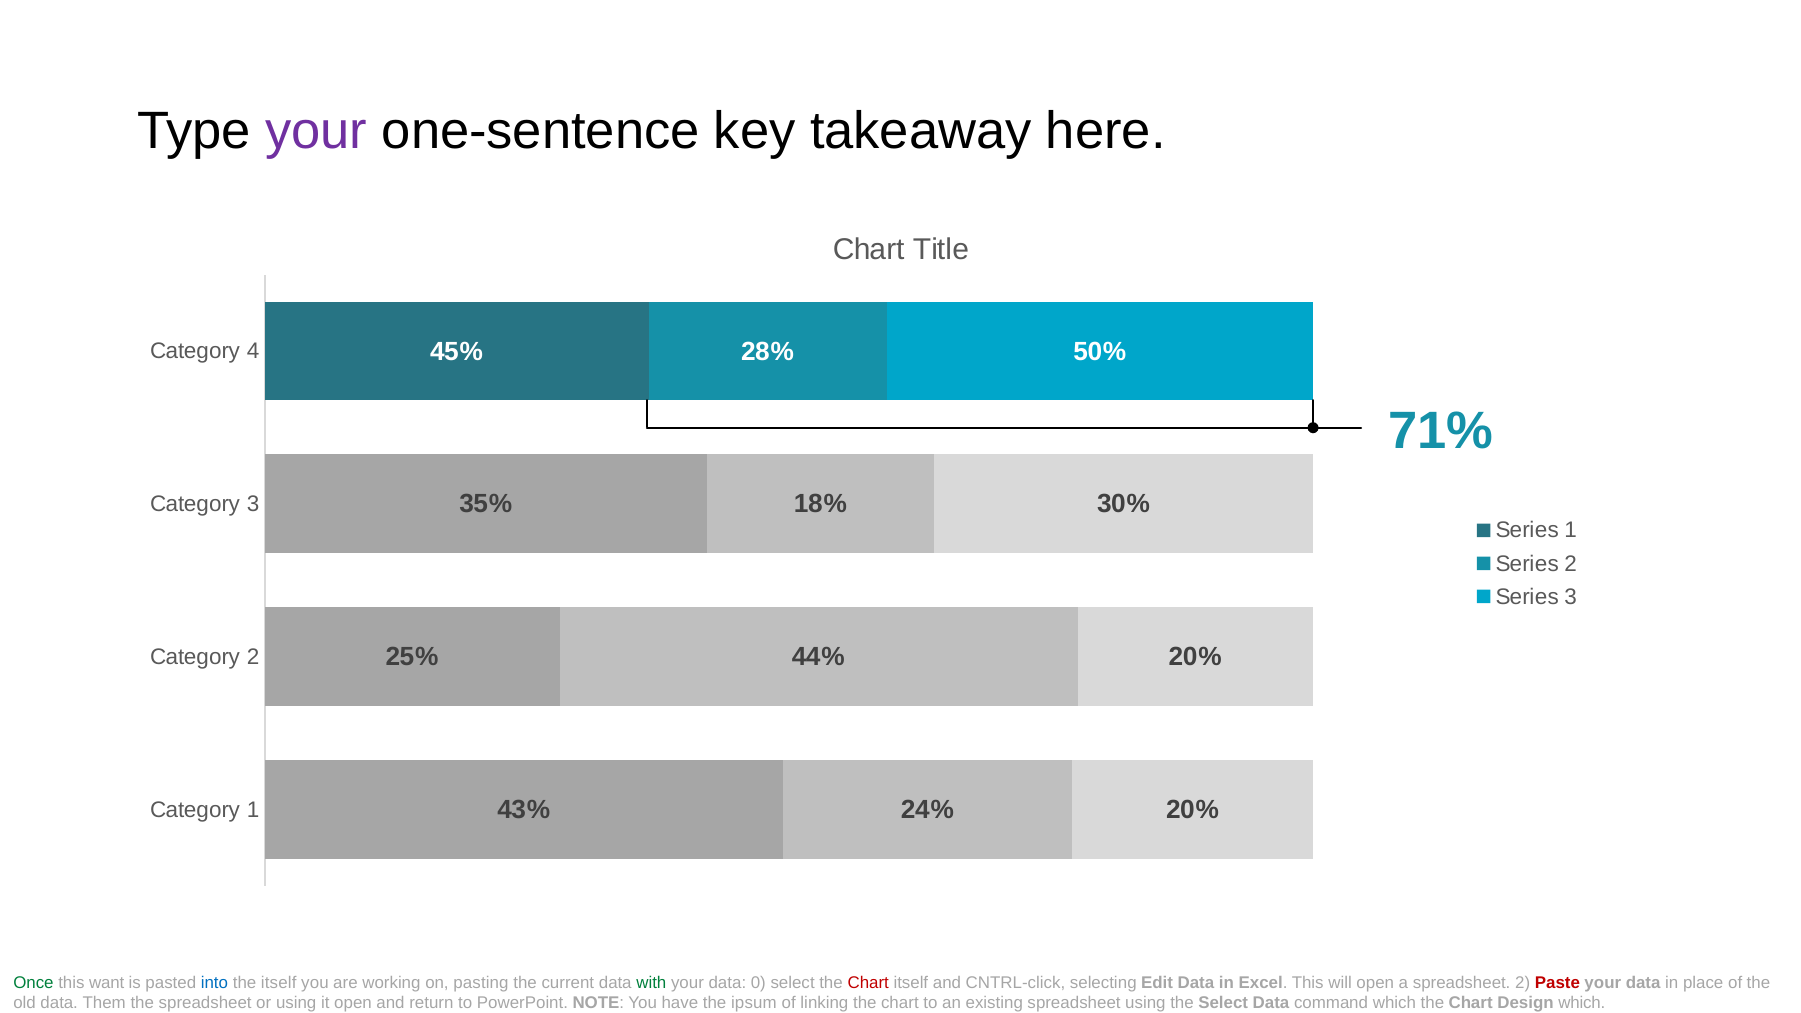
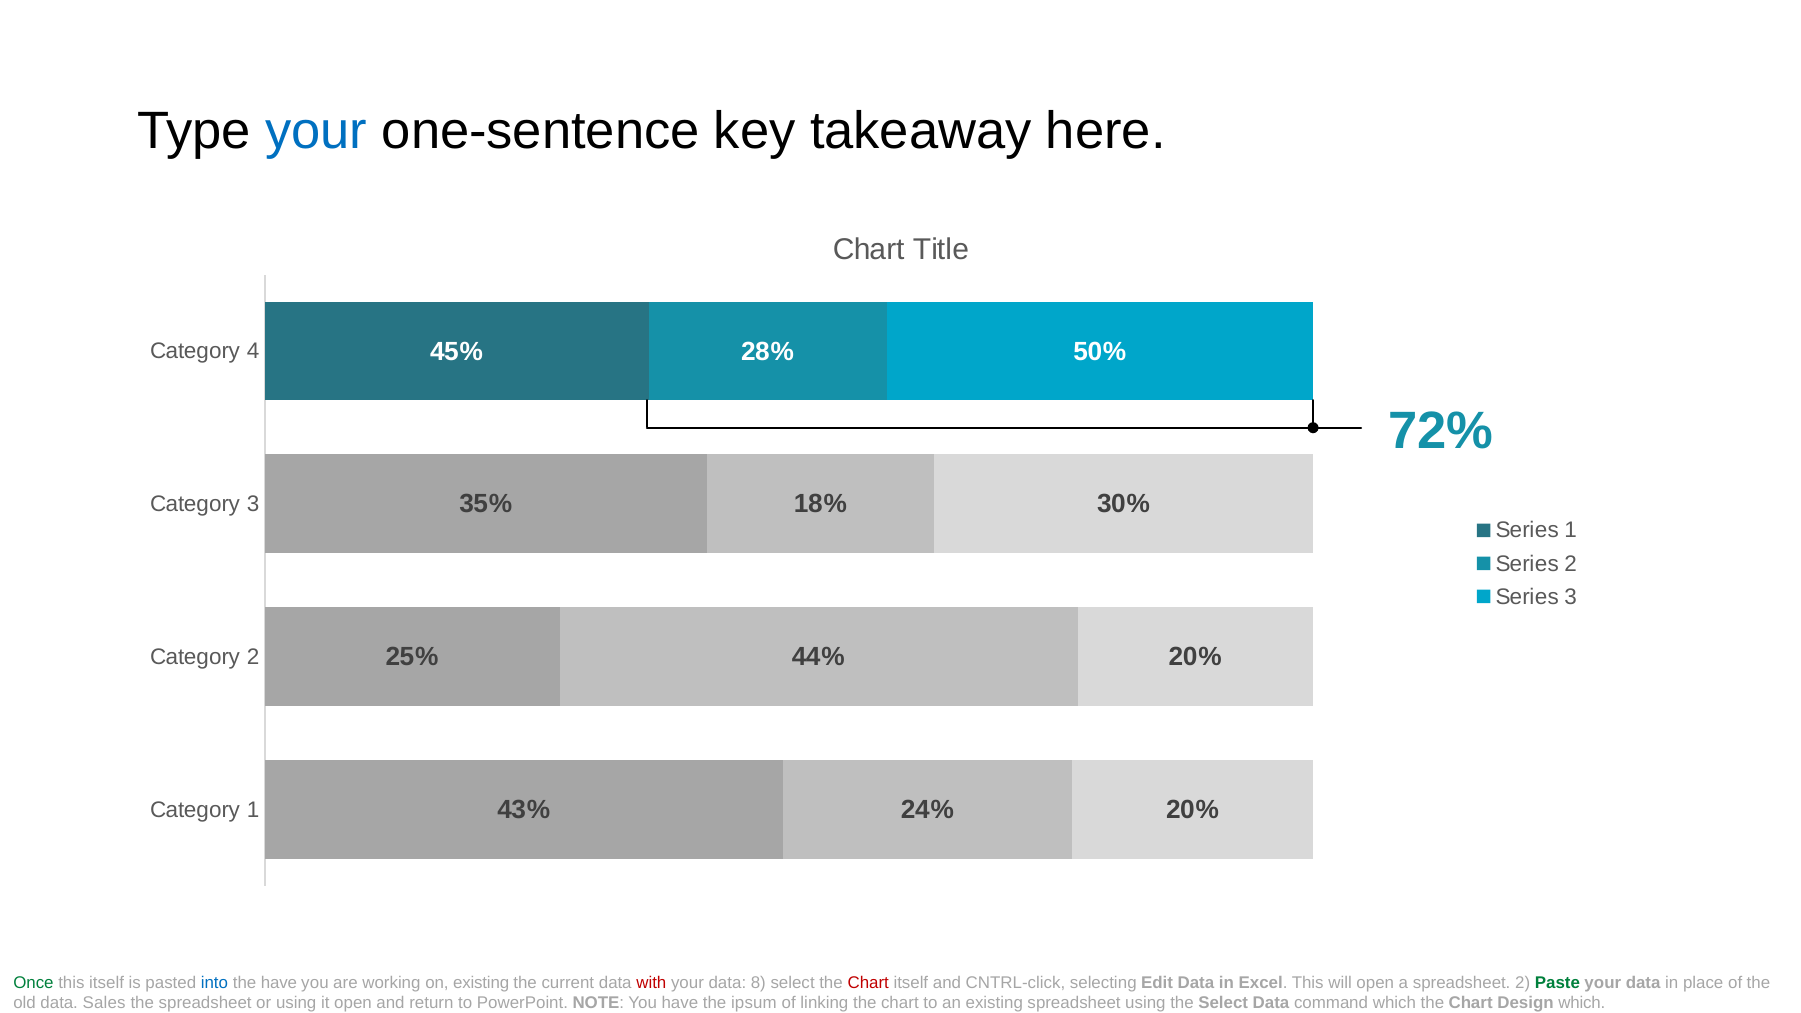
your at (316, 131) colour: purple -> blue
71%: 71% -> 72%
this want: want -> itself
the itself: itself -> have
on pasting: pasting -> existing
with colour: green -> red
0: 0 -> 8
Paste colour: red -> green
Them: Them -> Sales
